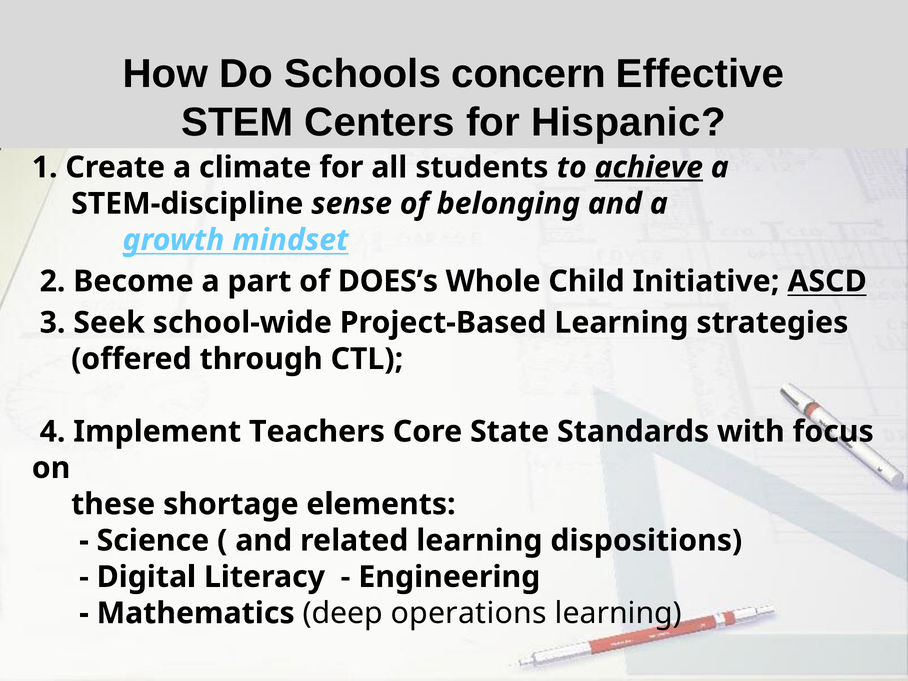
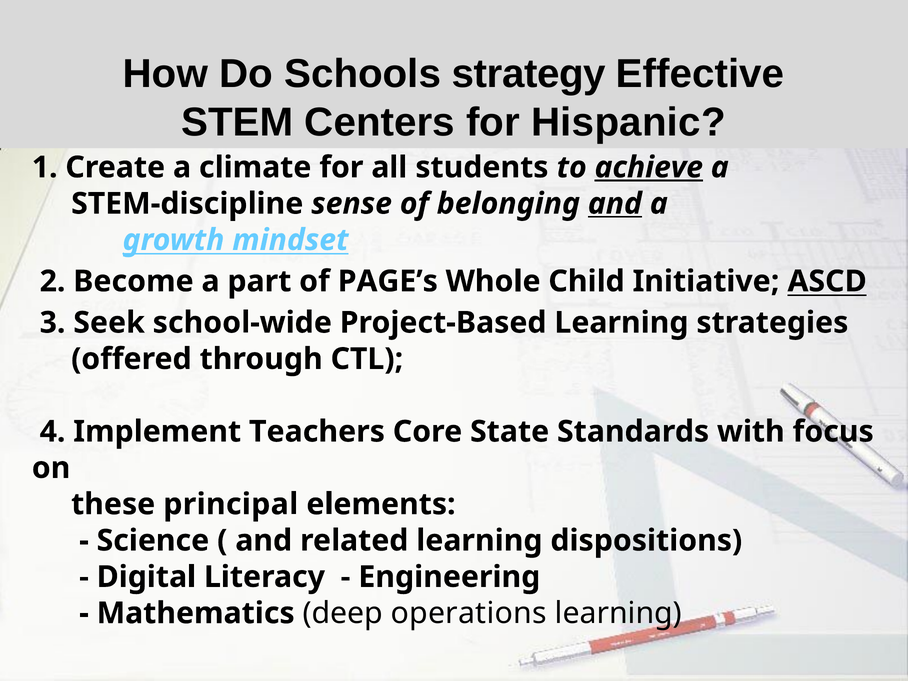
concern: concern -> strategy
and at (615, 204) underline: none -> present
DOES’s: DOES’s -> PAGE’s
shortage: shortage -> principal
